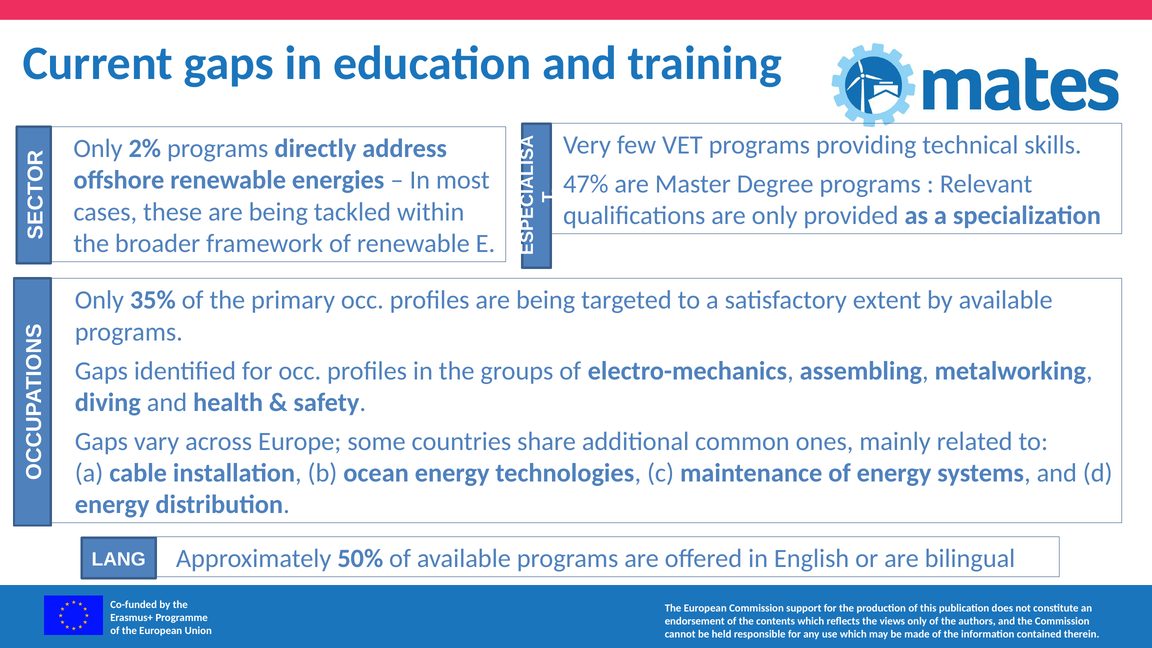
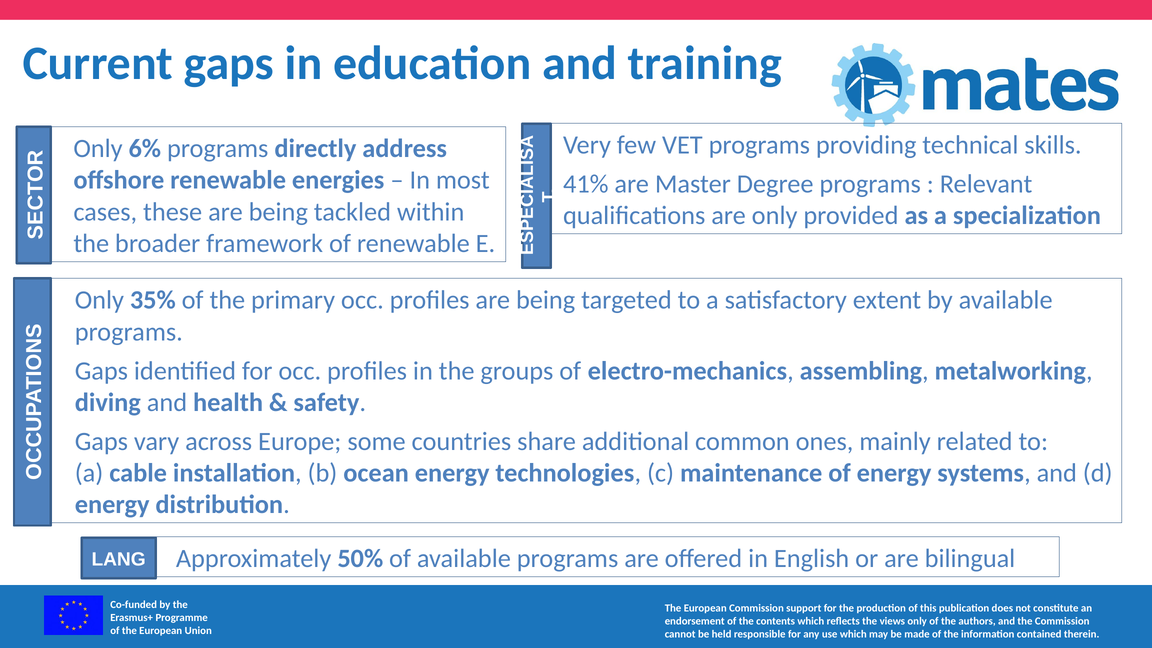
2%: 2% -> 6%
47%: 47% -> 41%
